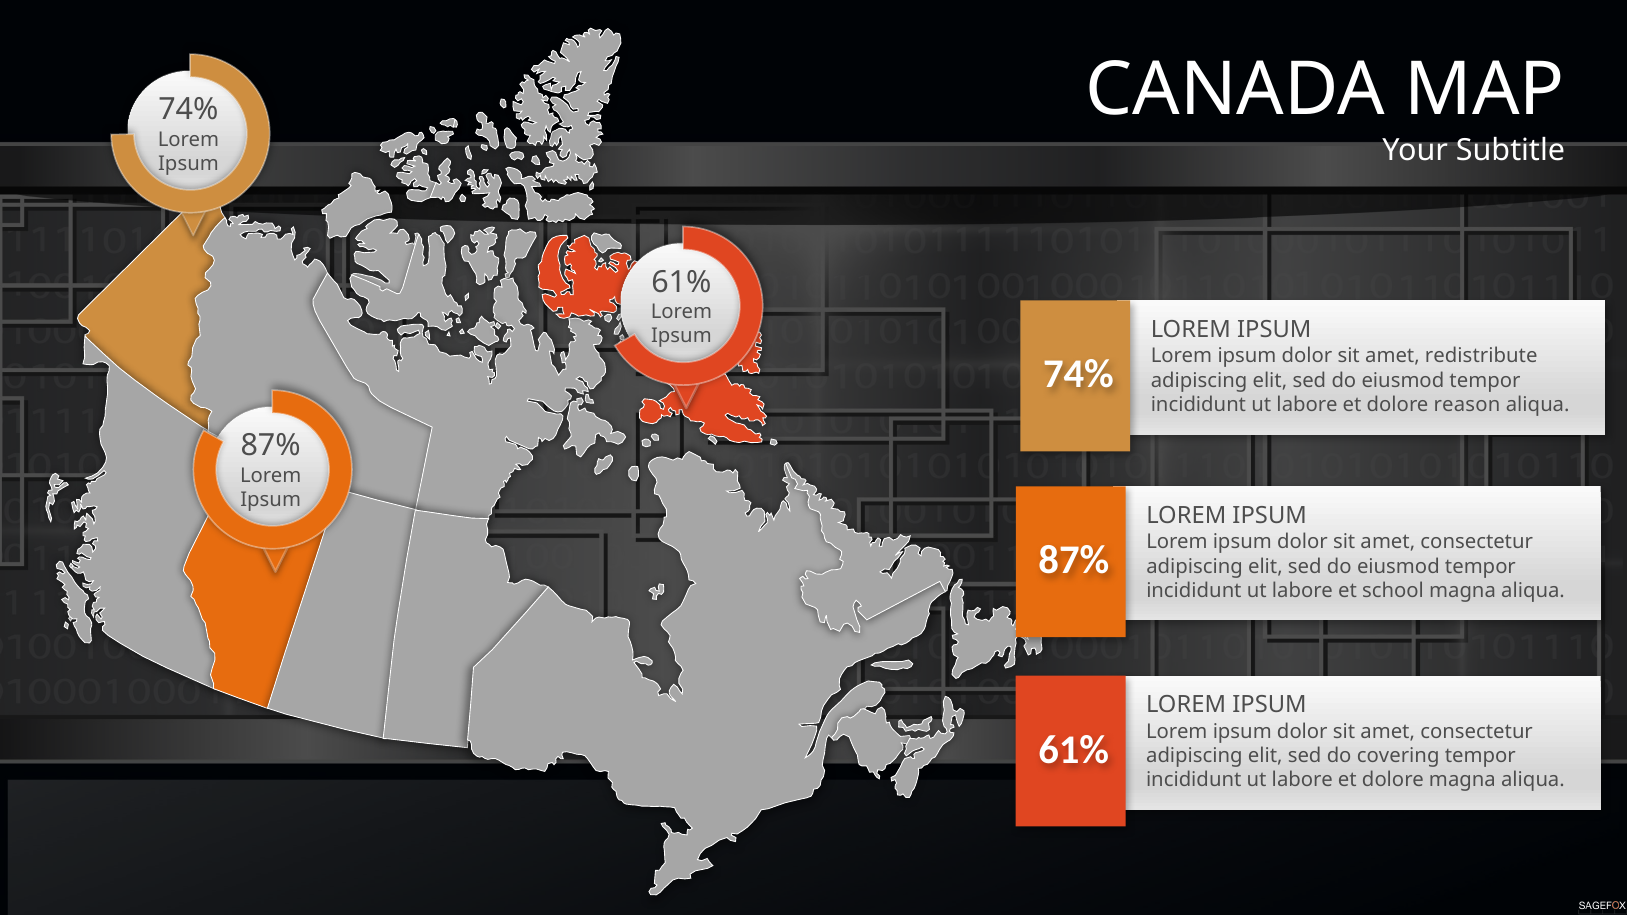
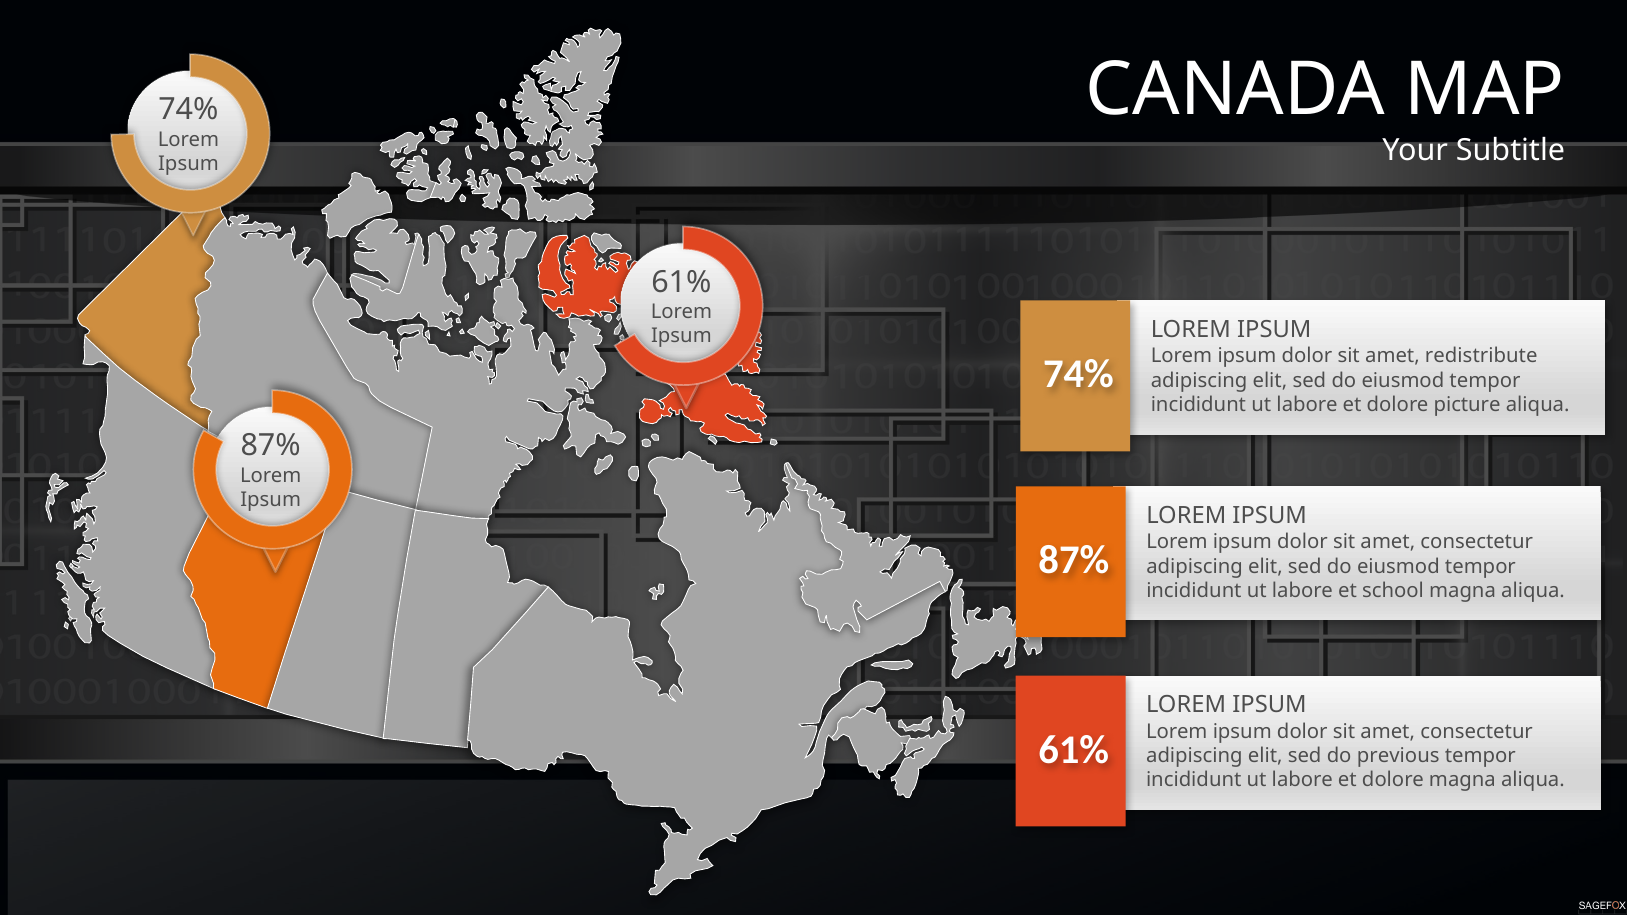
reason: reason -> picture
covering: covering -> previous
